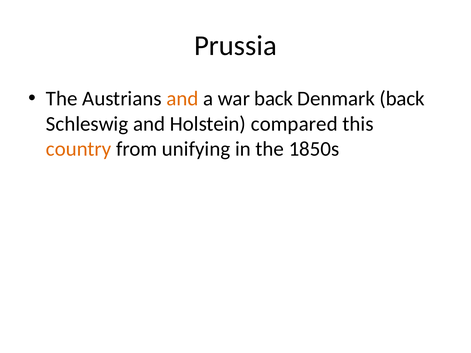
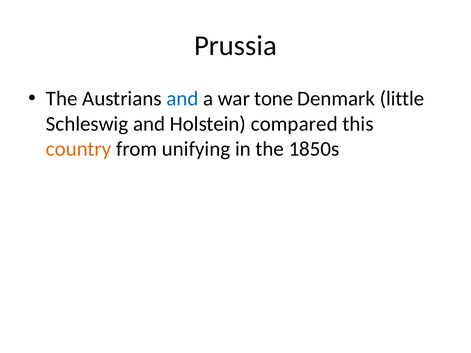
and at (182, 99) colour: orange -> blue
war back: back -> tone
Denmark back: back -> little
